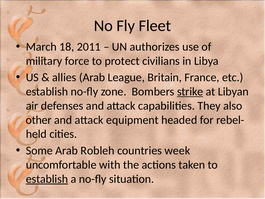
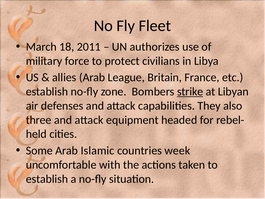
other: other -> three
Robleh: Robleh -> Islamic
establish at (47, 179) underline: present -> none
